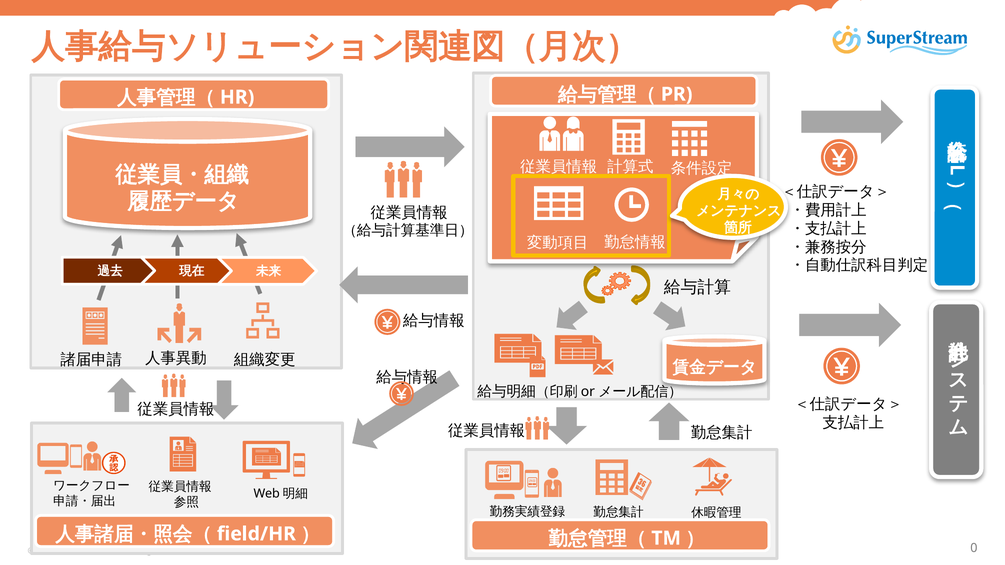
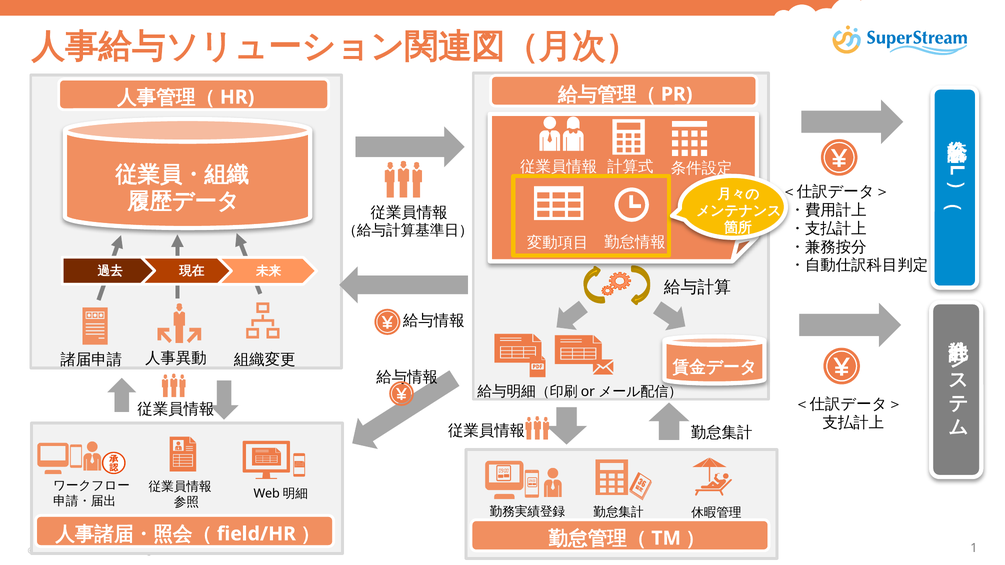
0: 0 -> 1
